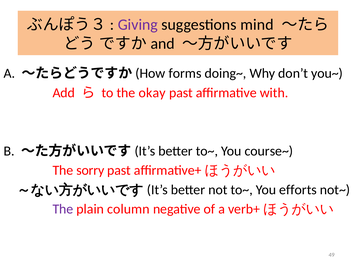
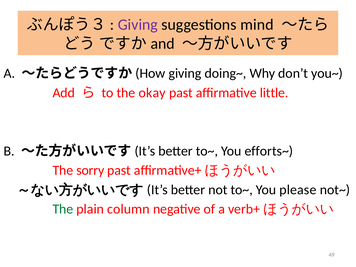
forms at (185, 73): forms -> giving
with: with -> little
course~: course~ -> efforts~
efforts: efforts -> please
The at (63, 209) colour: purple -> green
